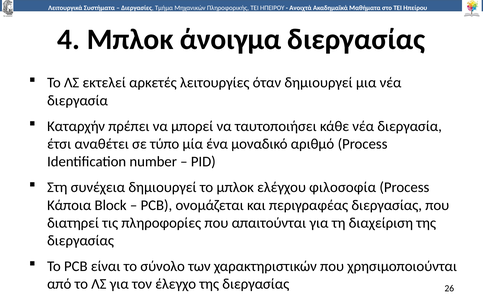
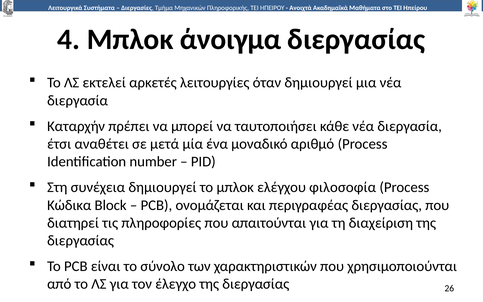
τύπο: τύπο -> μετά
Κάποια: Κάποια -> Κώδικα
